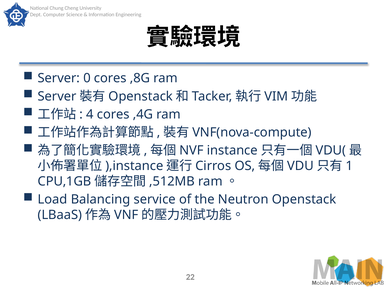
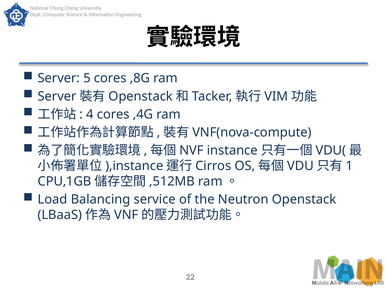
0: 0 -> 5
